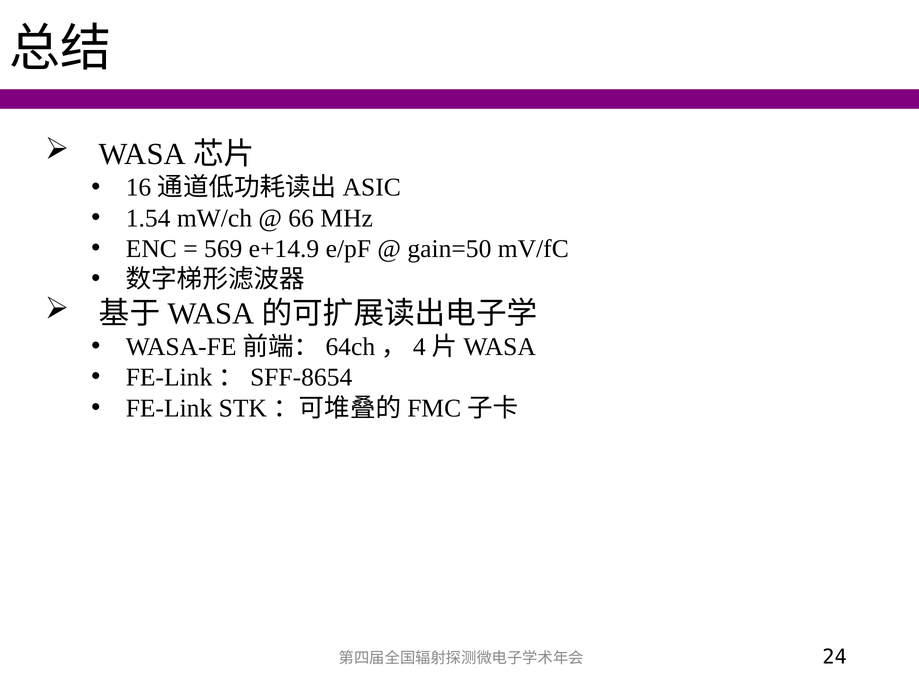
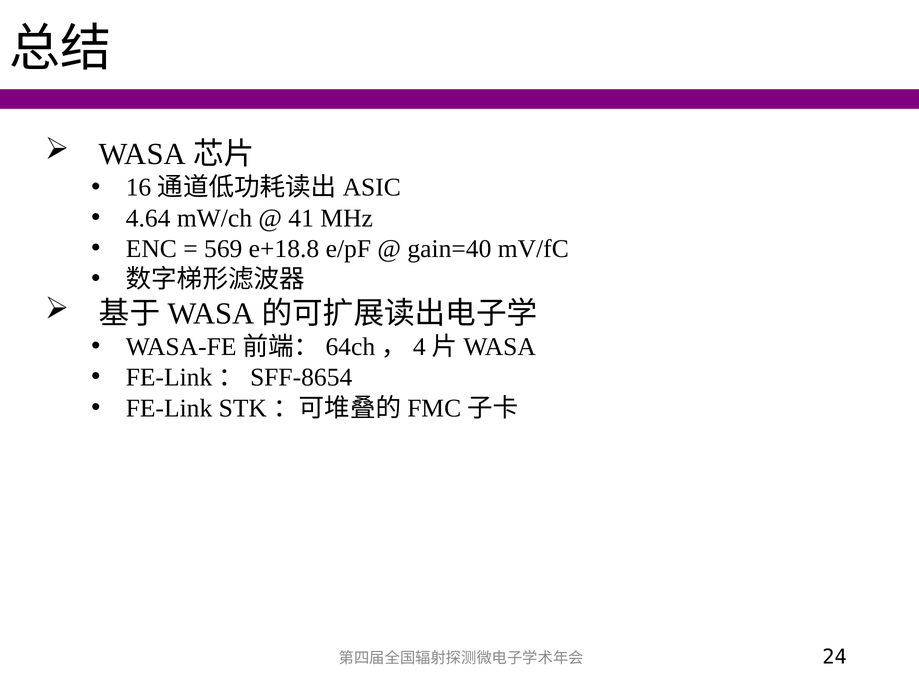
1.54: 1.54 -> 4.64
66: 66 -> 41
e+14.9: e+14.9 -> e+18.8
gain=50: gain=50 -> gain=40
